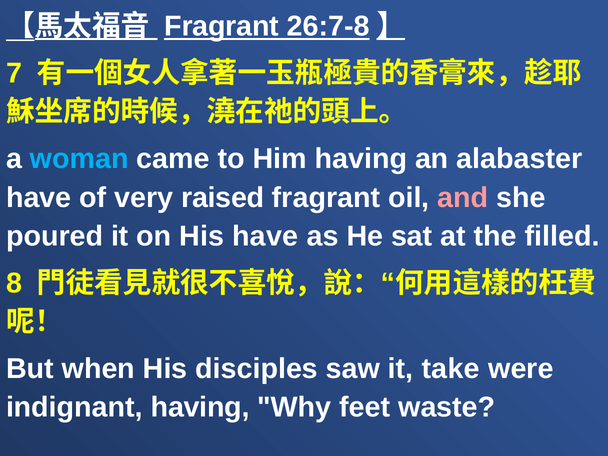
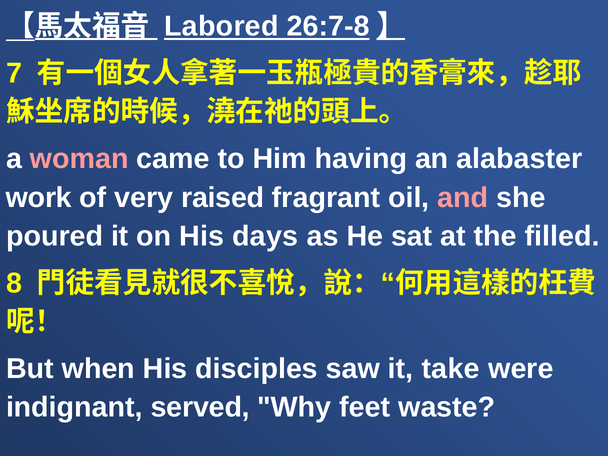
Fragrant at (222, 26): Fragrant -> Labored
woman colour: light blue -> pink
have at (39, 198): have -> work
His have: have -> days
indignant having: having -> served
